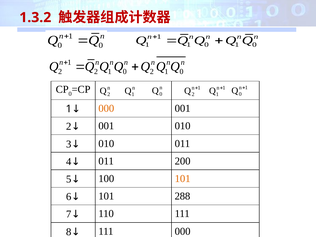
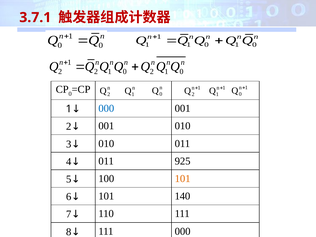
1.3.2: 1.3.2 -> 3.7.1
000 at (106, 108) colour: orange -> blue
200: 200 -> 925
288: 288 -> 140
